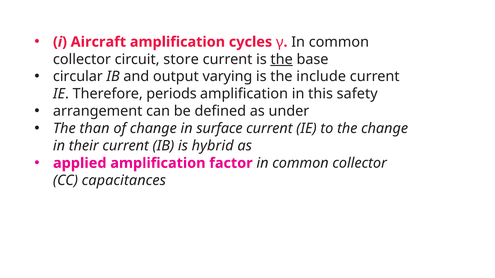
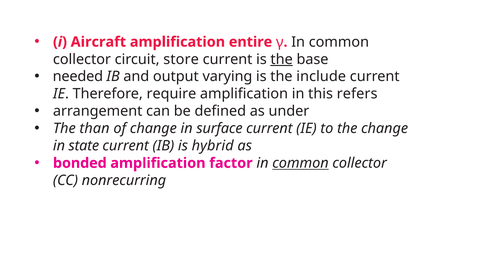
cycles: cycles -> entire
circular: circular -> needed
periods: periods -> require
safety: safety -> refers
their: their -> state
applied: applied -> bonded
common at (300, 163) underline: none -> present
capacitances: capacitances -> nonrecurring
